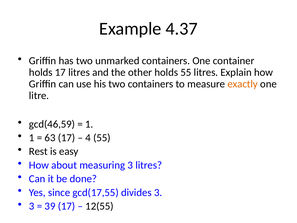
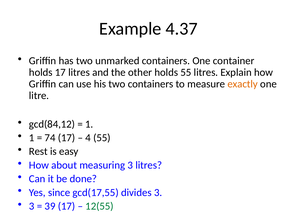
gcd(46,59: gcd(46,59 -> gcd(84,12
63: 63 -> 74
12(55 colour: black -> green
